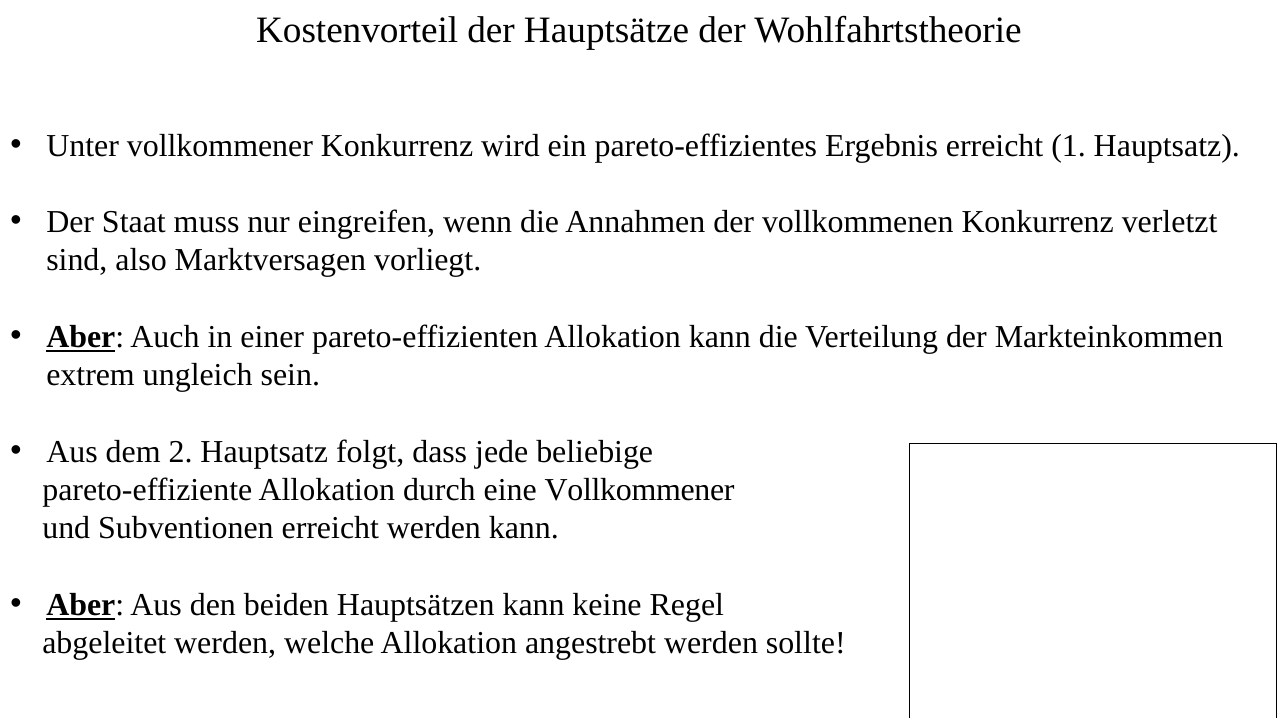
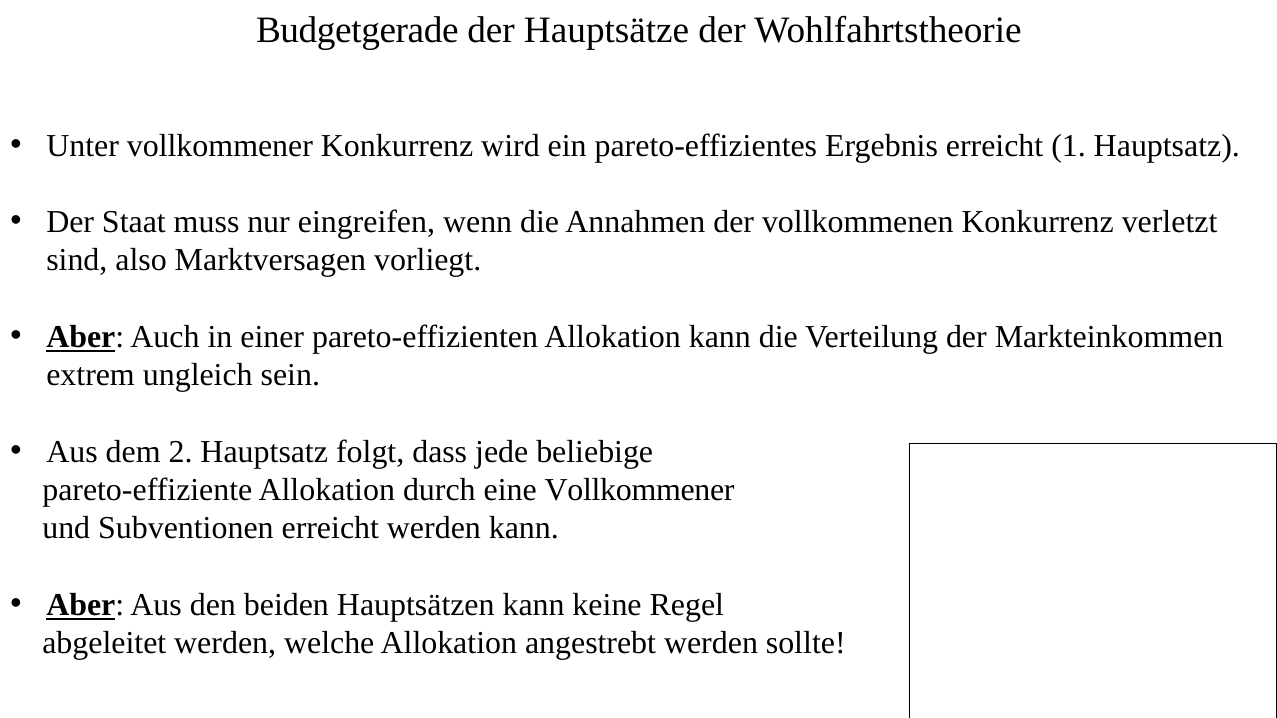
Kostenvorteil: Kostenvorteil -> Budgetgerade
